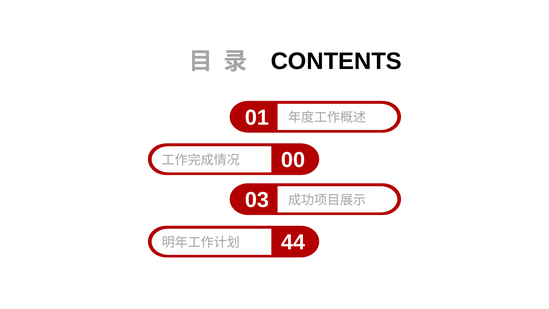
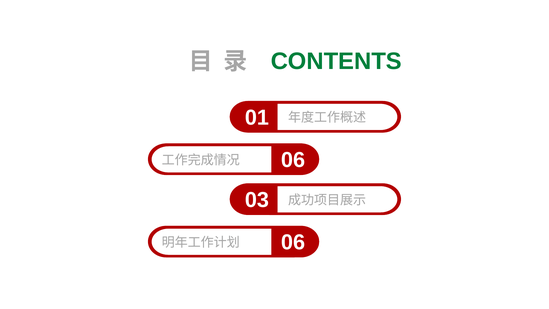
CONTENTS colour: black -> green
00 at (293, 160): 00 -> 06
44 at (293, 242): 44 -> 06
